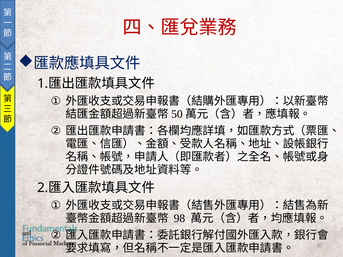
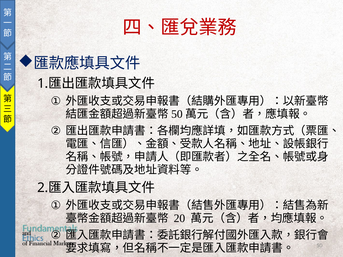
98: 98 -> 20
